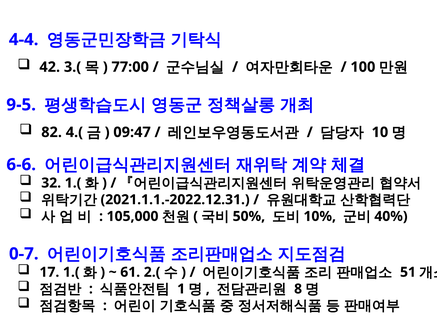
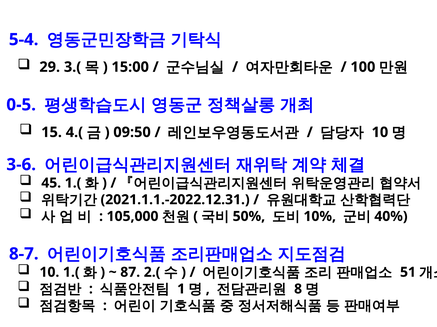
4-4: 4-4 -> 5-4
42: 42 -> 29
77:00: 77:00 -> 15:00
9-5: 9-5 -> 0-5
82: 82 -> 15
09:47: 09:47 -> 09:50
6-6: 6-6 -> 3-6
32: 32 -> 45
0-7: 0-7 -> 8-7
17 at (49, 273): 17 -> 10
61: 61 -> 87
